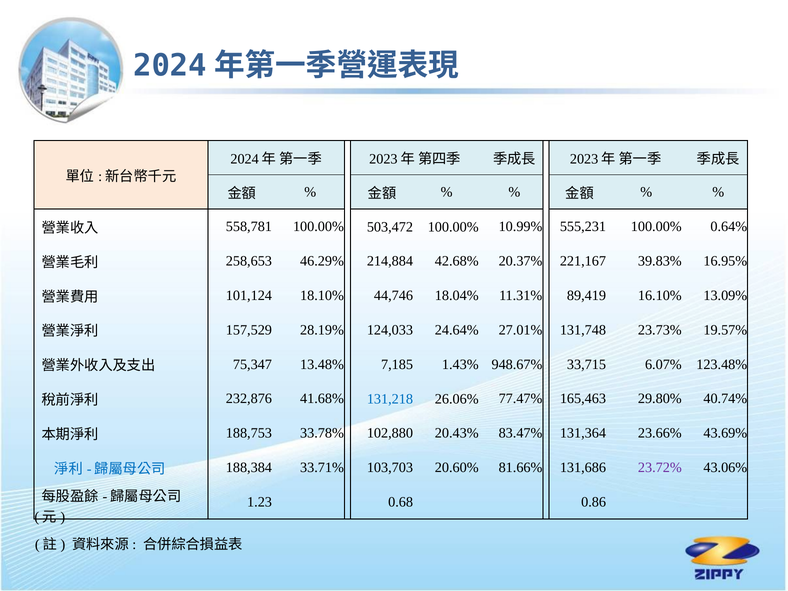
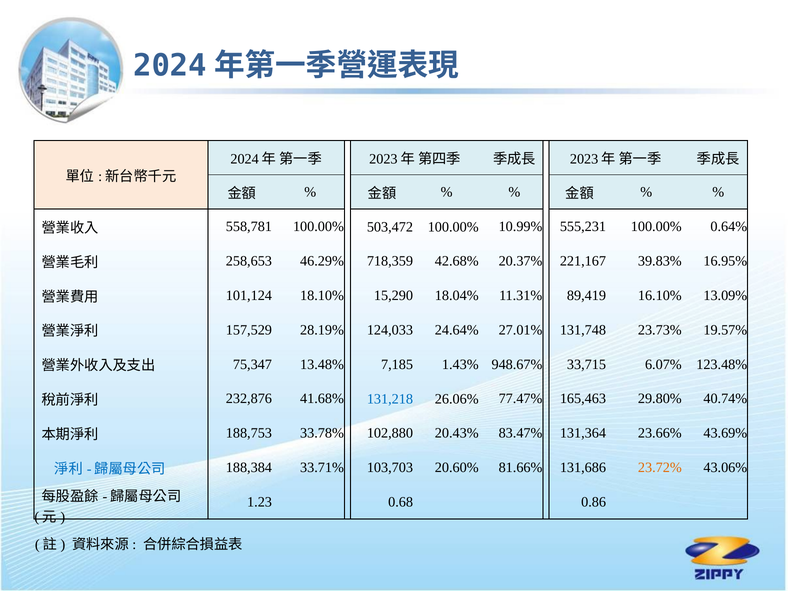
214,884: 214,884 -> 718,359
44,746: 44,746 -> 15,290
23.72% colour: purple -> orange
